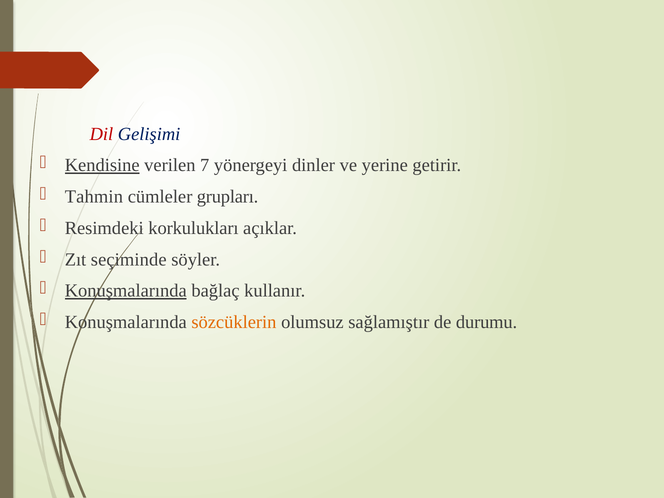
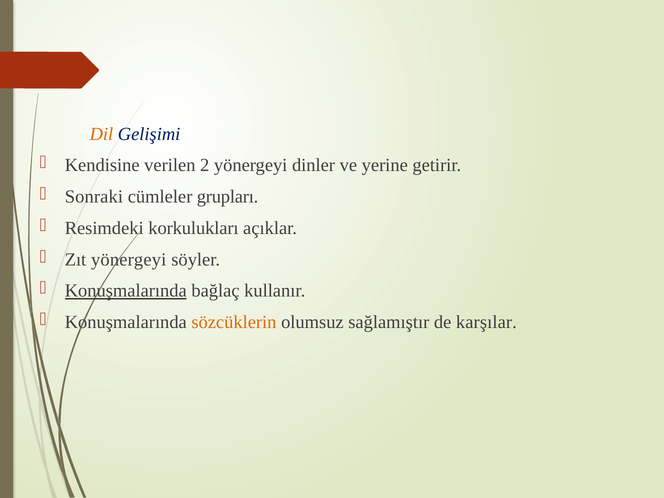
Dil colour: red -> orange
Kendisine underline: present -> none
7: 7 -> 2
Tahmin: Tahmin -> Sonraki
Zıt seçiminde: seçiminde -> yönergeyi
durumu: durumu -> karşılar
